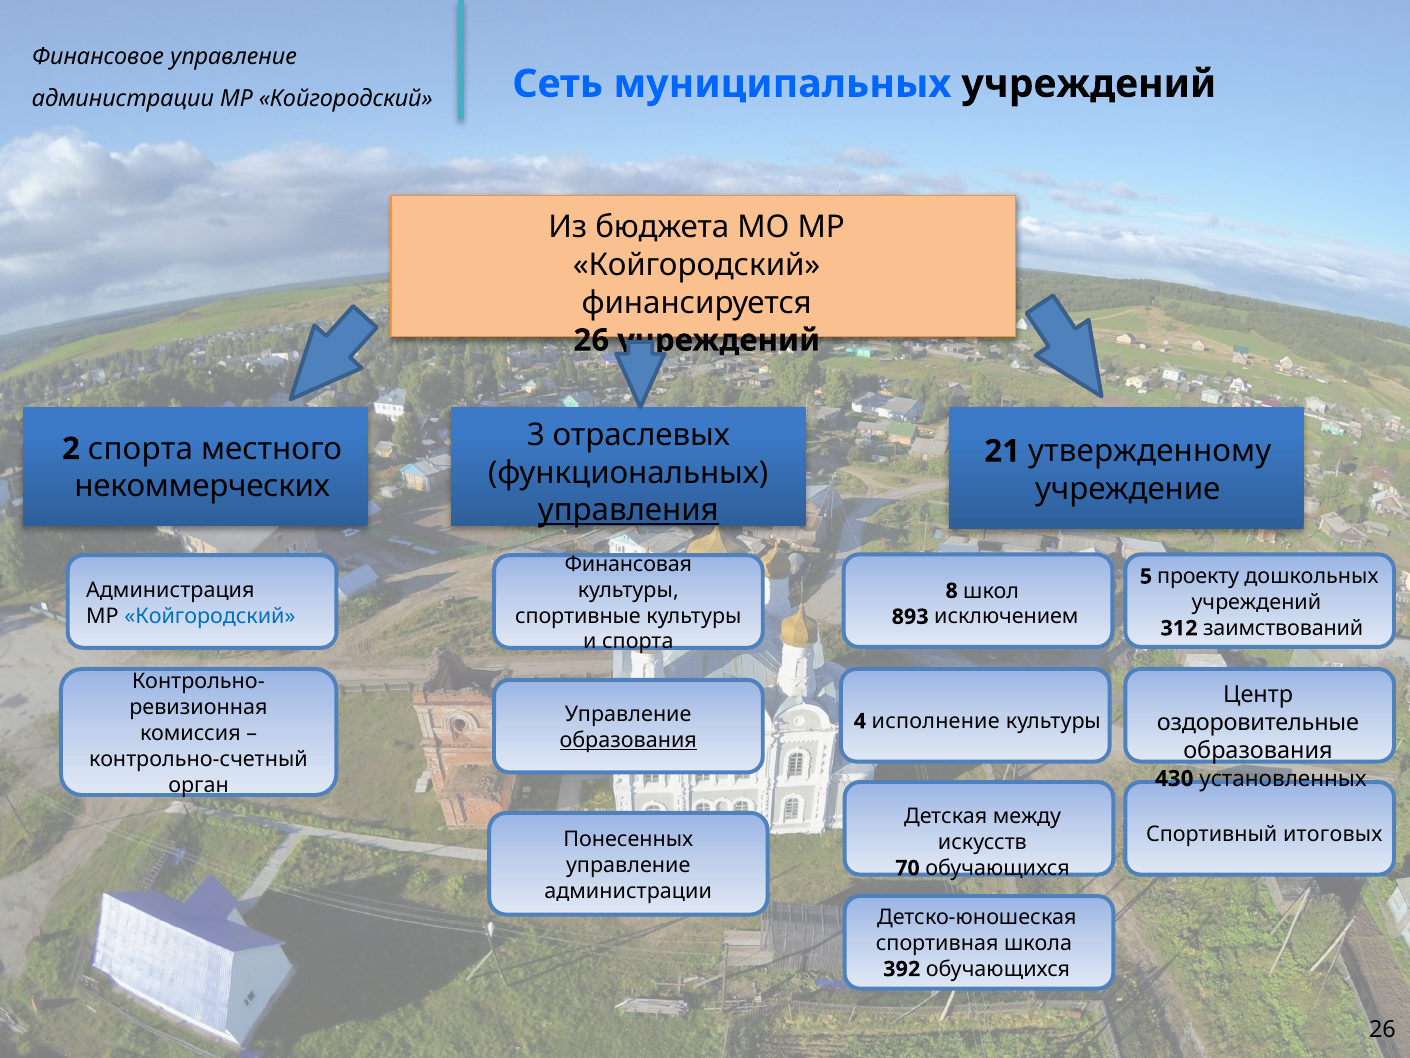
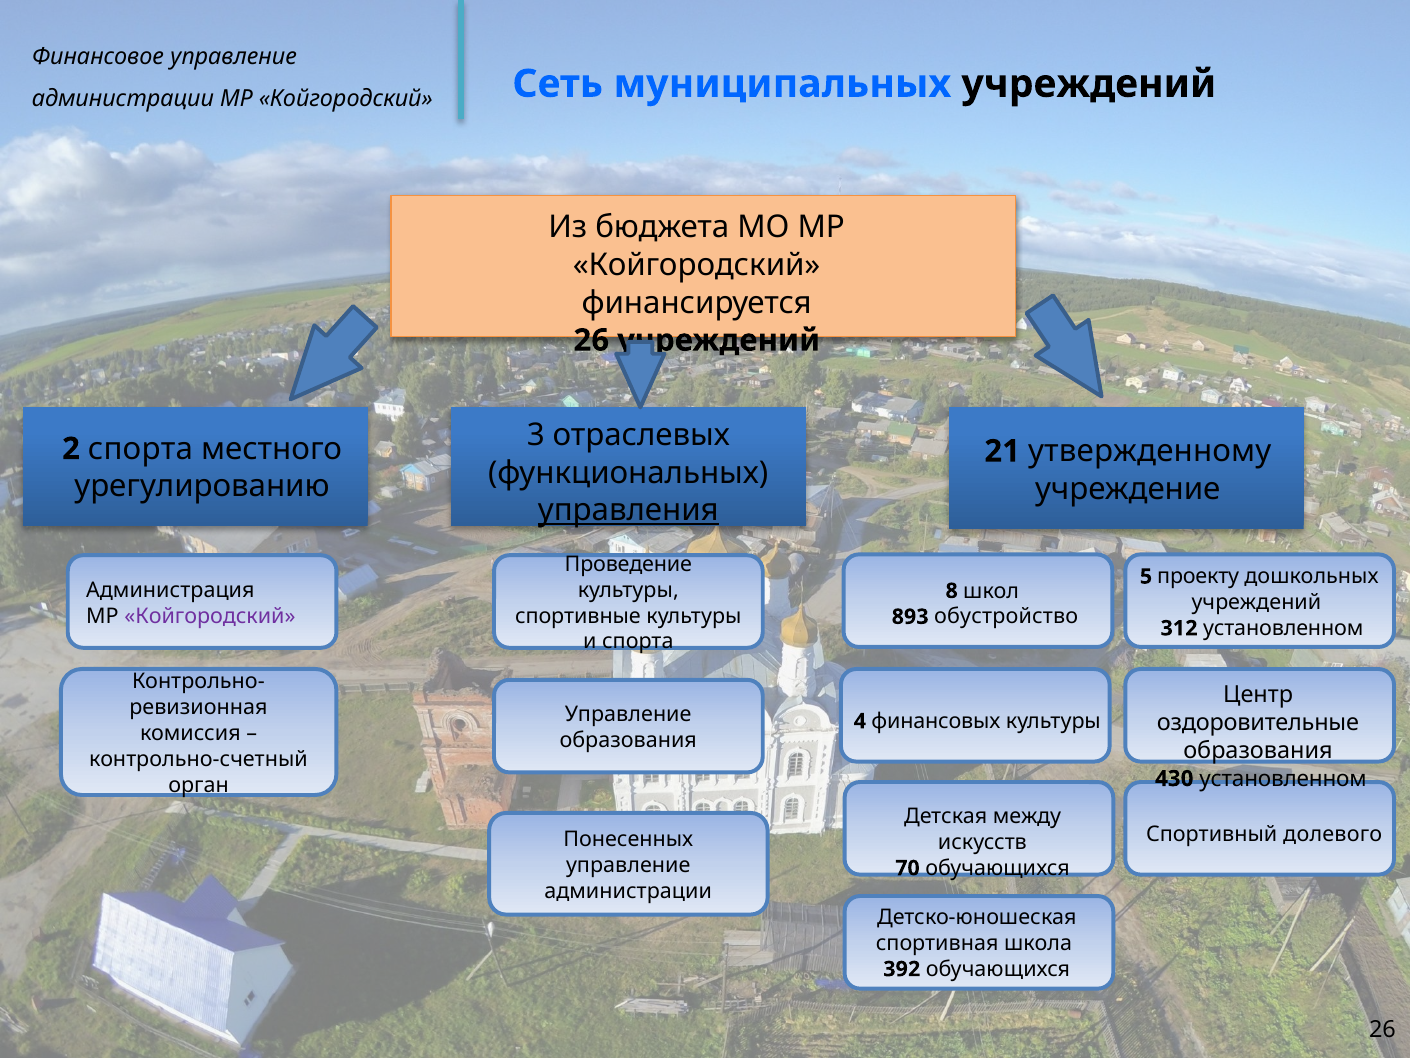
некоммерческих: некоммерческих -> урегулированию
Финансовая: Финансовая -> Проведение
Койгородский at (210, 616) colour: blue -> purple
исключением: исключением -> обустройство
312 заимствований: заимствований -> установленном
исполнение: исполнение -> финансовых
образования at (628, 740) underline: present -> none
430 установленных: установленных -> установленном
итоговых: итоговых -> долевого
